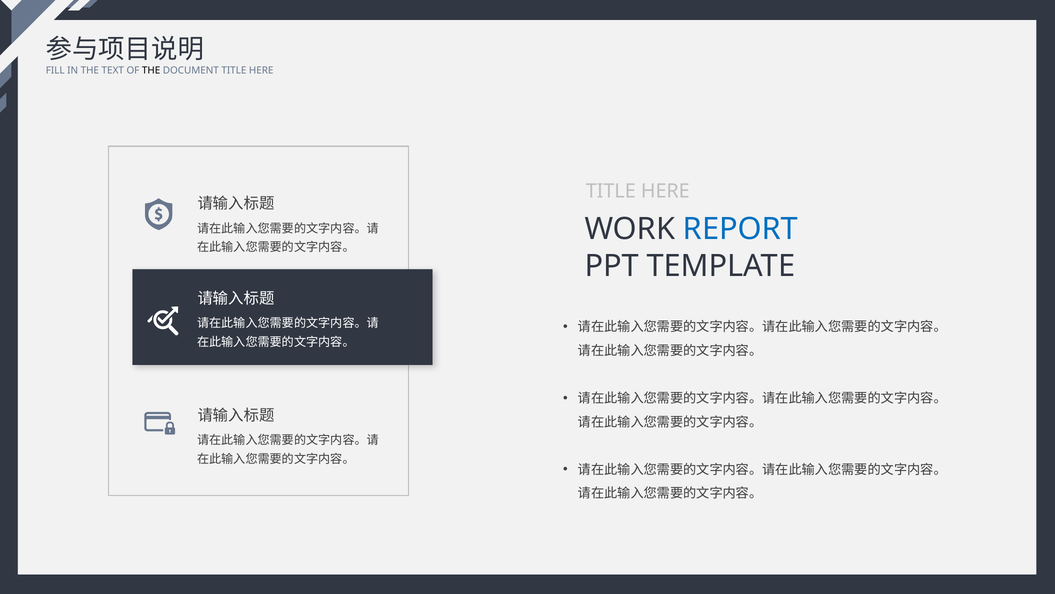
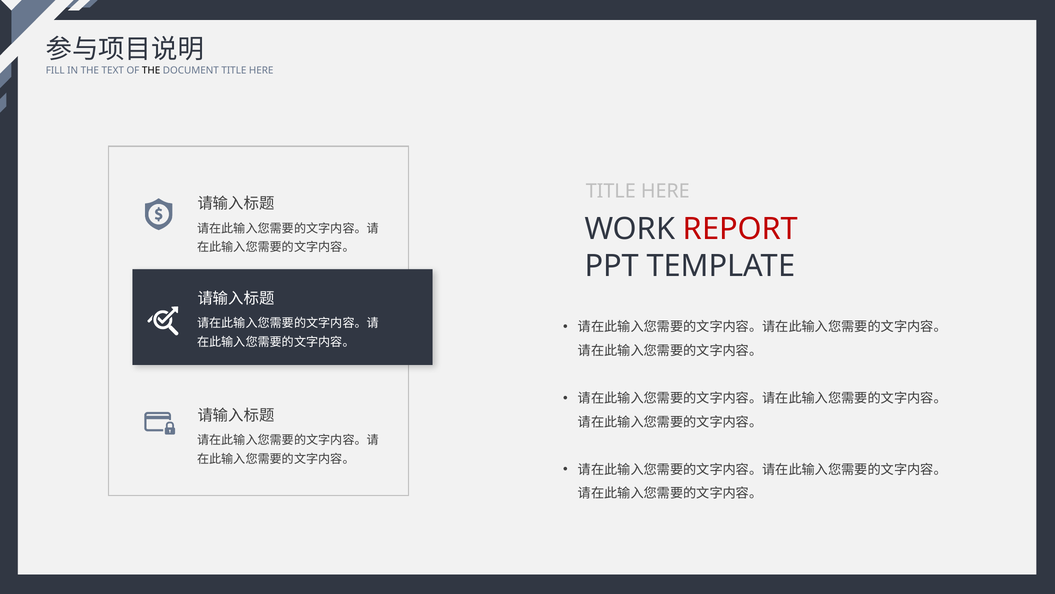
REPORT colour: blue -> red
